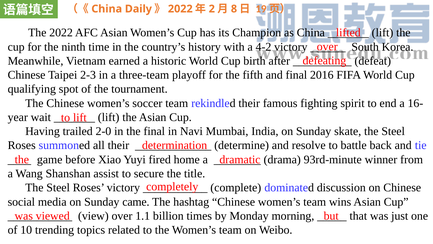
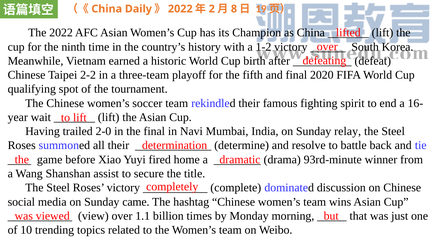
4-2: 4-2 -> 1-2
2-3: 2-3 -> 2-2
2016: 2016 -> 2020
skate: skate -> relay
